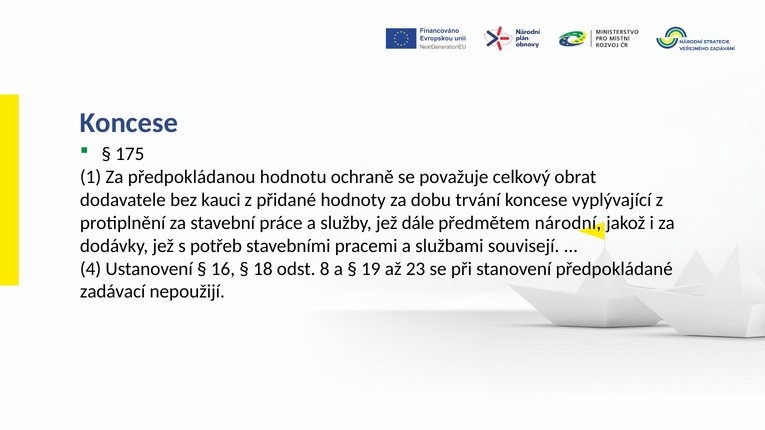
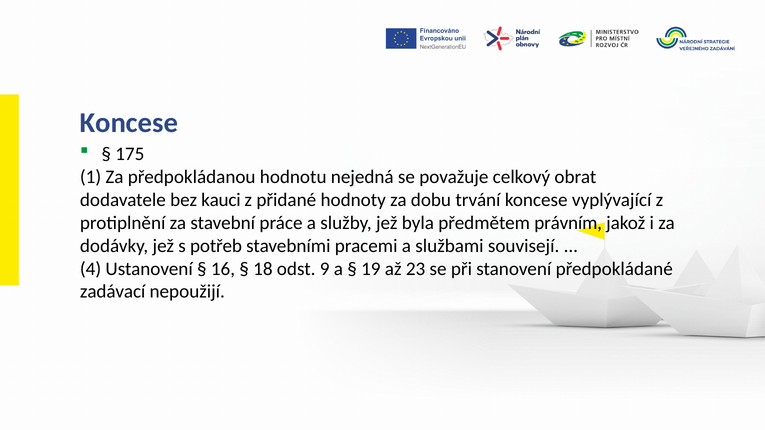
ochraně: ochraně -> nejedná
dále: dále -> byla
národní: národní -> právním
8: 8 -> 9
